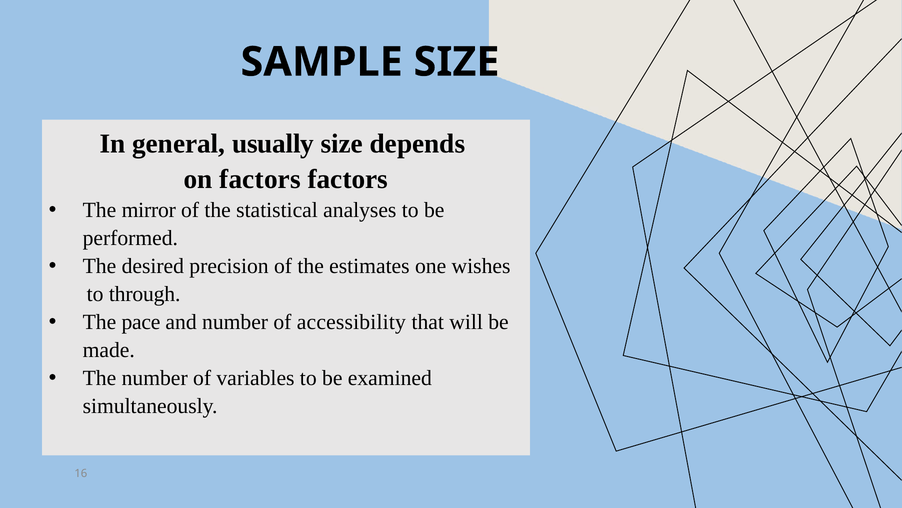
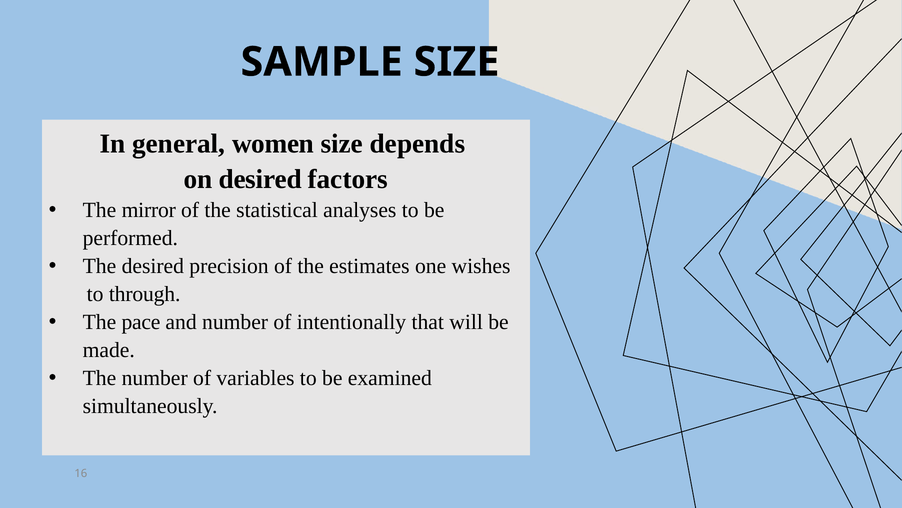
usually: usually -> women
on factors: factors -> desired
accessibility: accessibility -> intentionally
